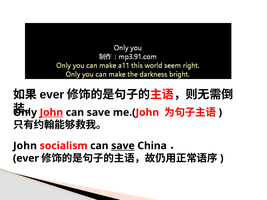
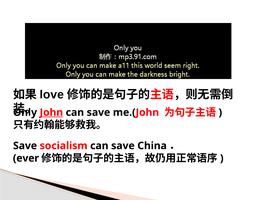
ever at (52, 95): ever -> love
John at (25, 146): John -> Save
save at (123, 146) underline: present -> none
